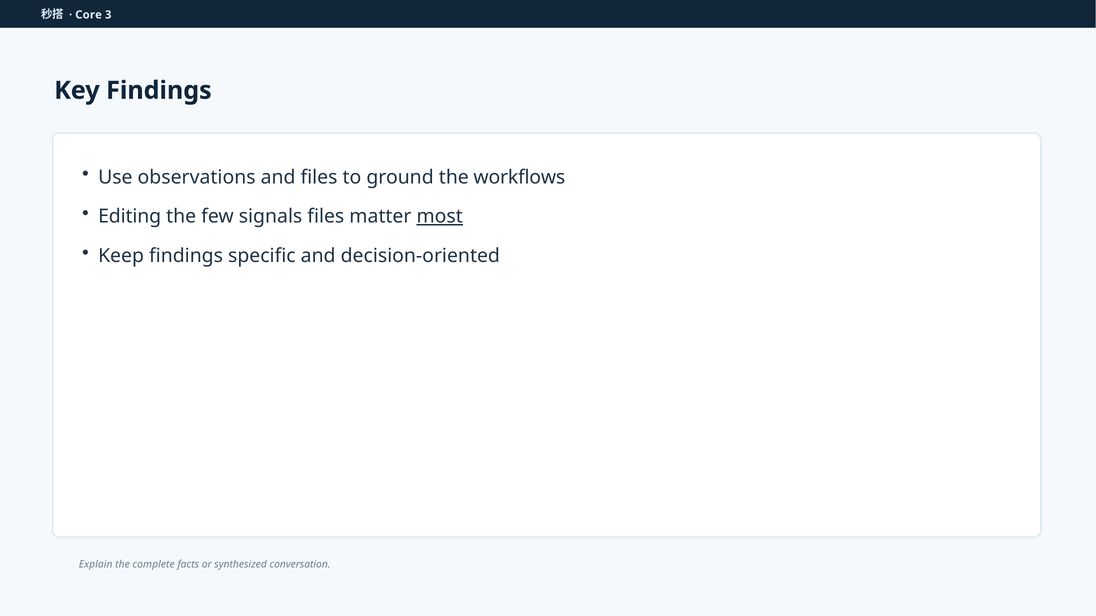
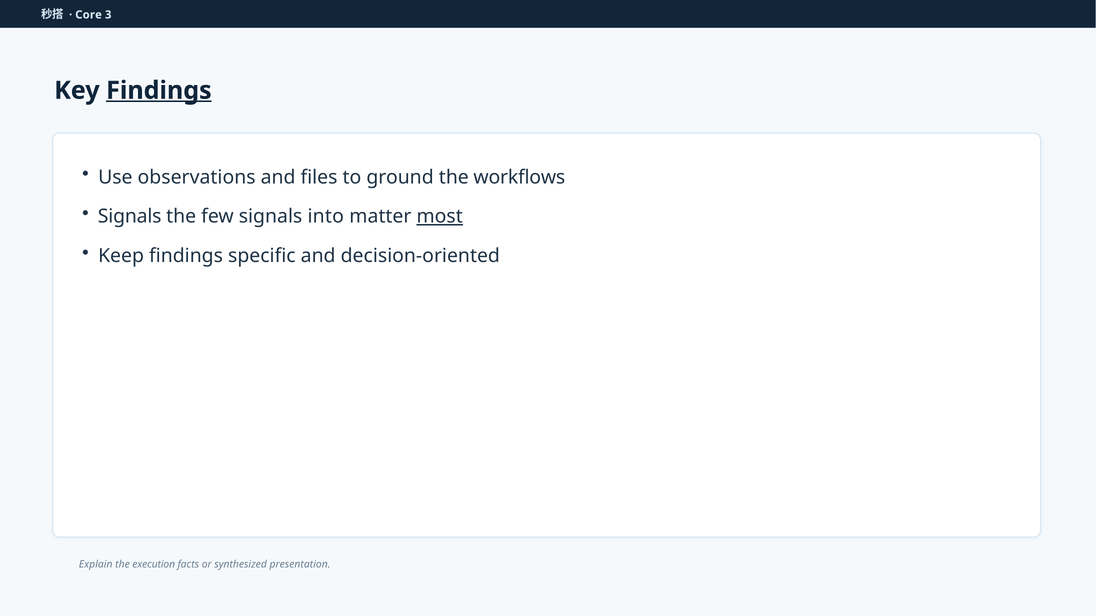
Findings at (159, 91) underline: none -> present
Editing at (130, 217): Editing -> Signals
signals files: files -> into
complete: complete -> execution
conversation: conversation -> presentation
